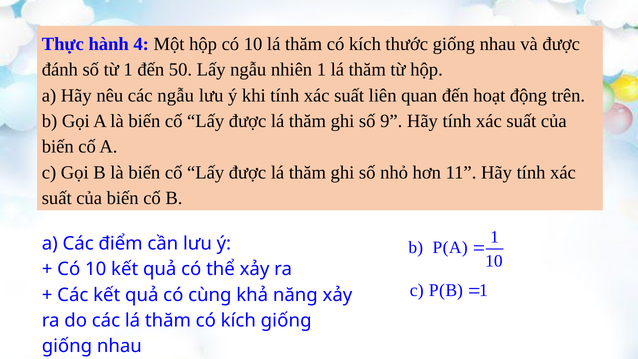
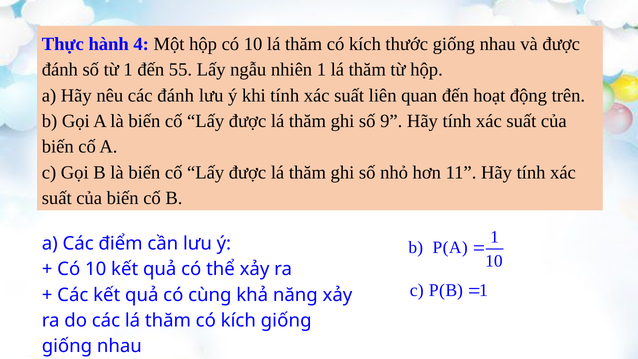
50: 50 -> 55
các ngẫu: ngẫu -> đánh
